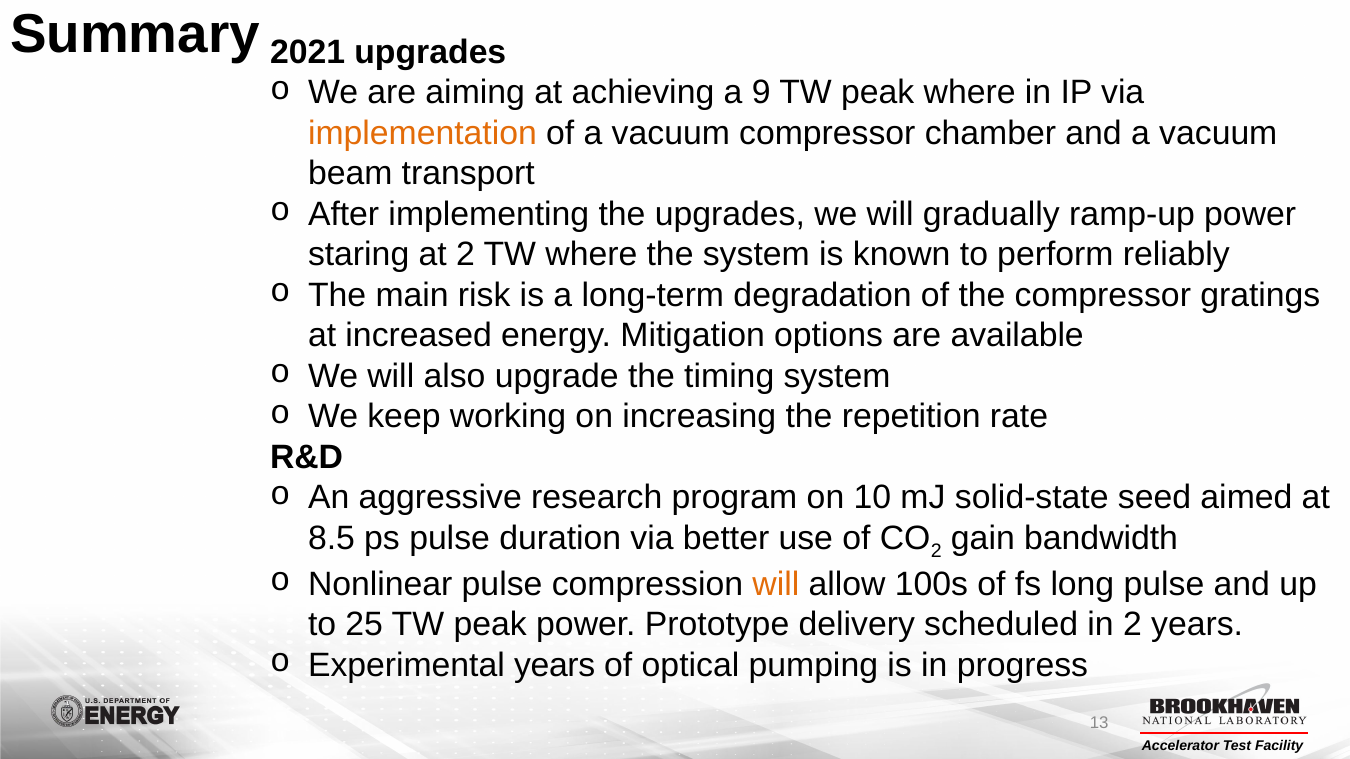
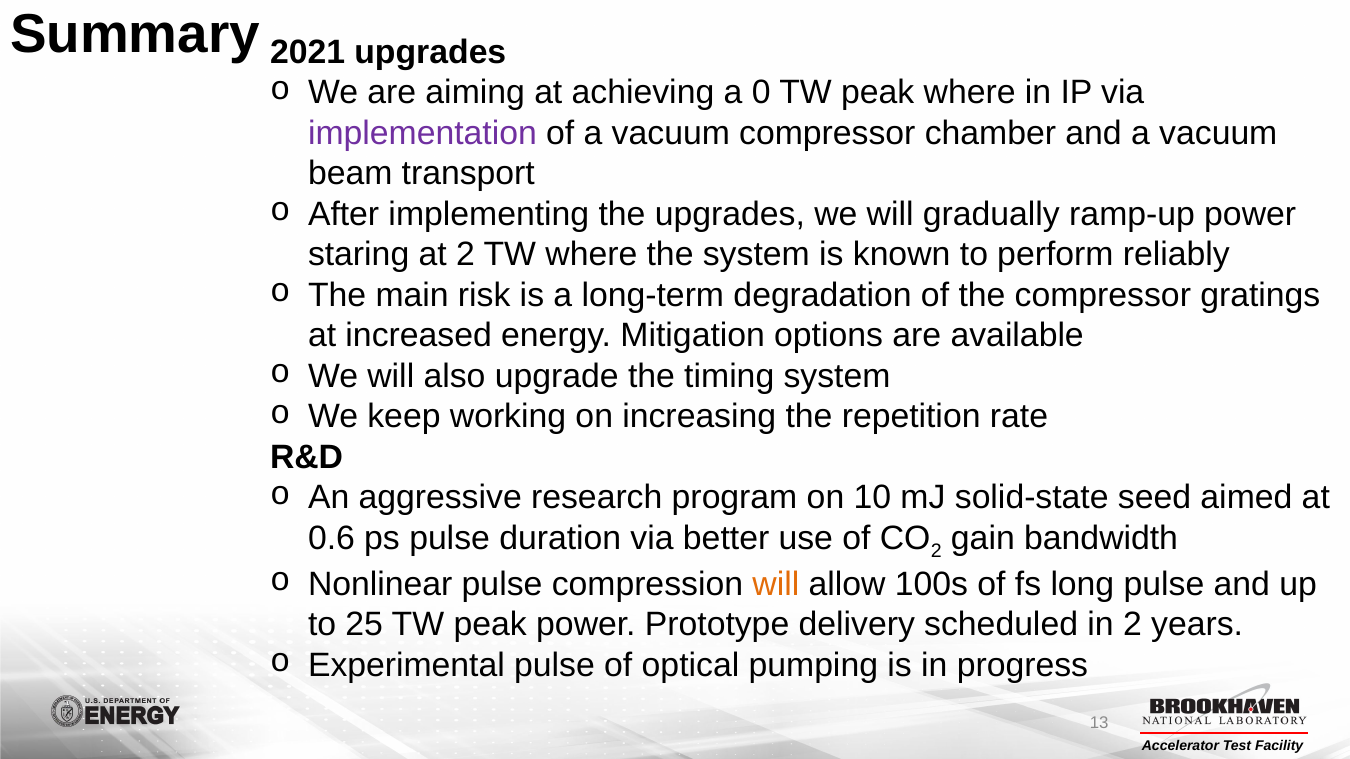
9: 9 -> 0
implementation colour: orange -> purple
8.5: 8.5 -> 0.6
Experimental years: years -> pulse
